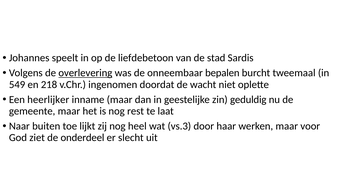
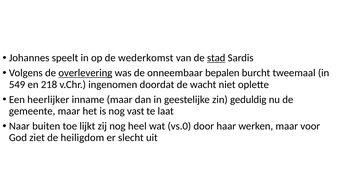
liefdebetoon: liefdebetoon -> wederkomst
stad underline: none -> present
rest: rest -> vast
vs.3: vs.3 -> vs.0
onderdeel: onderdeel -> heiligdom
